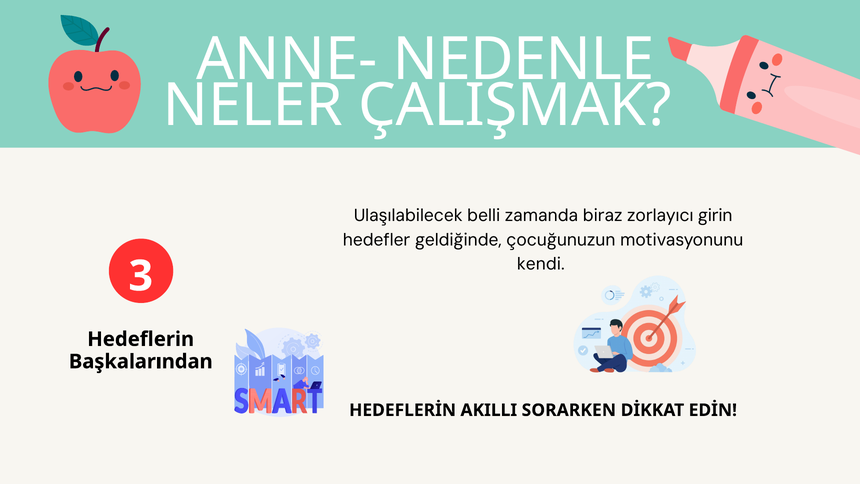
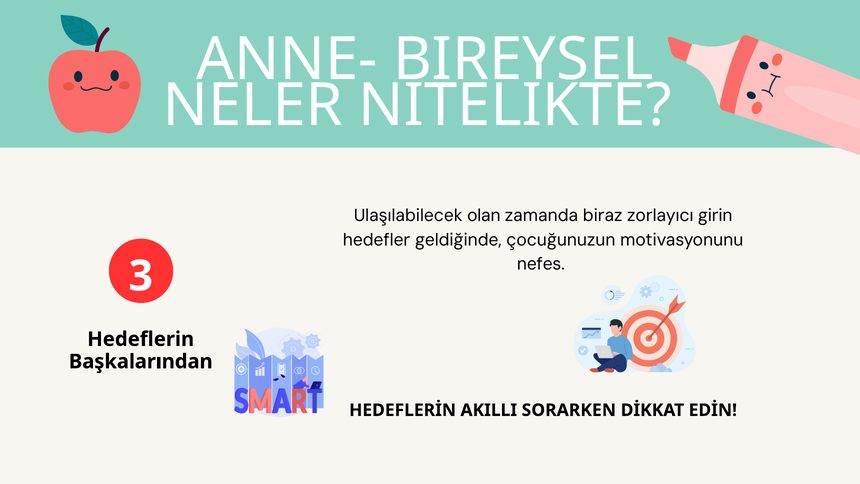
NEDENLE: NEDENLE -> BIREYSEL
ÇALIŞMAK: ÇALIŞMAK -> NITELIKTE
belli: belli -> olan
kendi: kendi -> nefes
